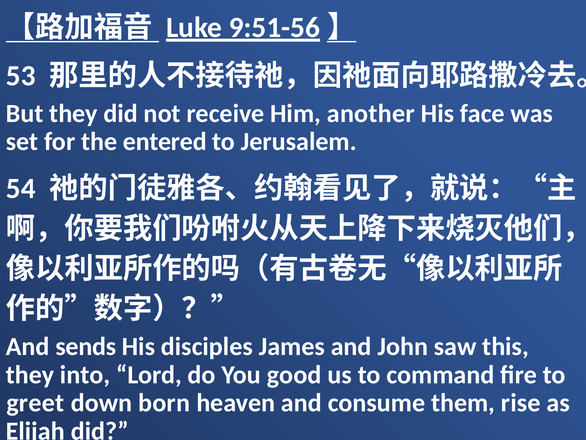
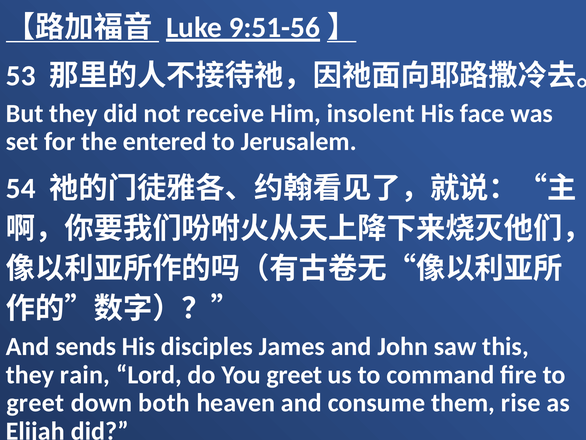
another: another -> insolent
into: into -> rain
You good: good -> greet
born: born -> both
